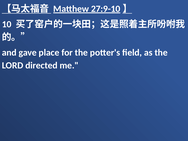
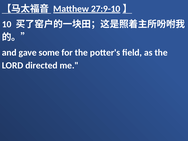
place: place -> some
